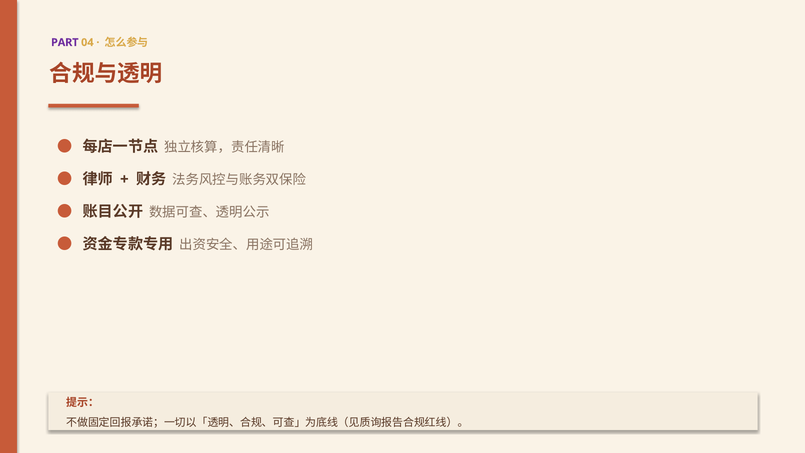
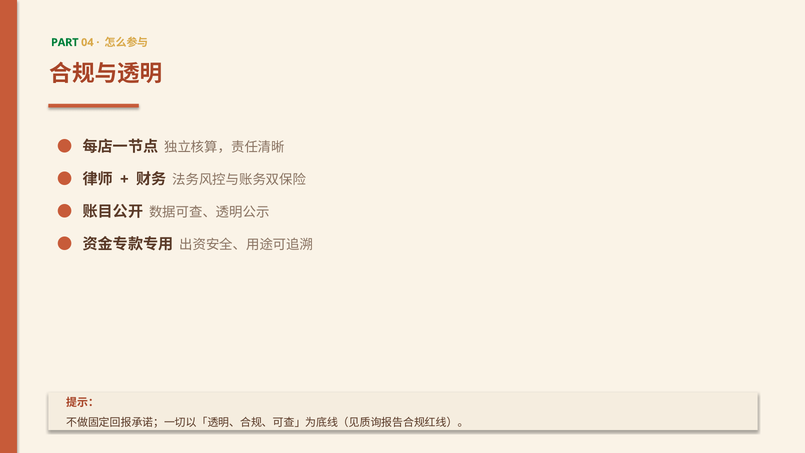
PART colour: purple -> green
